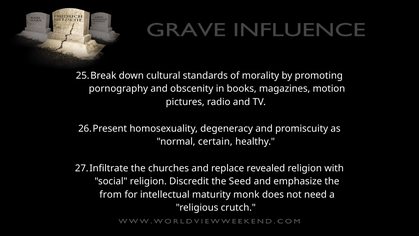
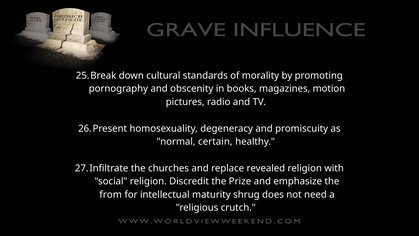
Seed: Seed -> Prize
monk: monk -> shrug
